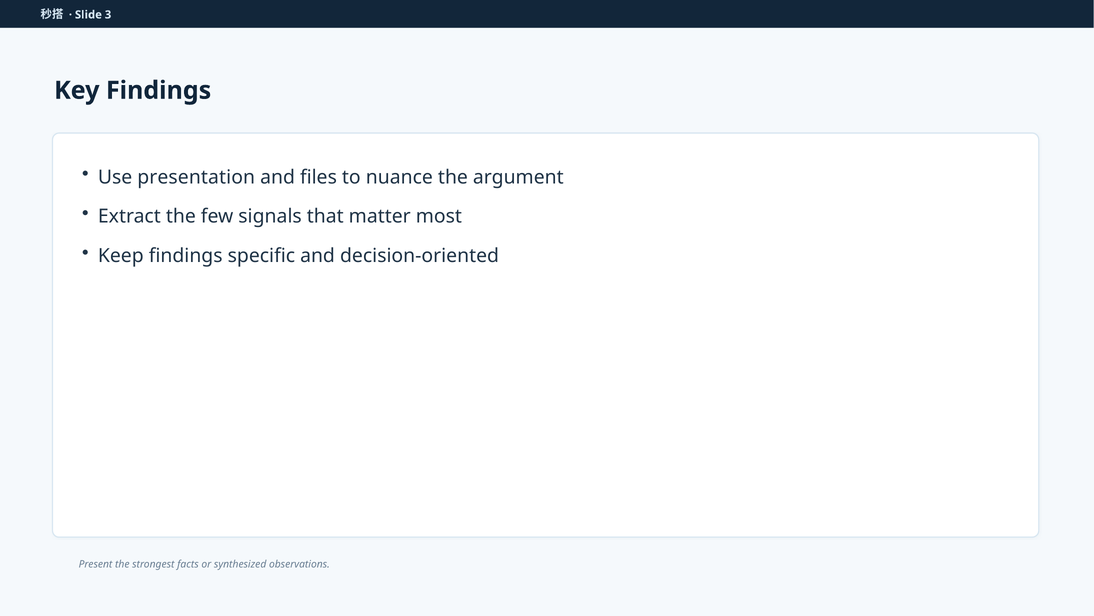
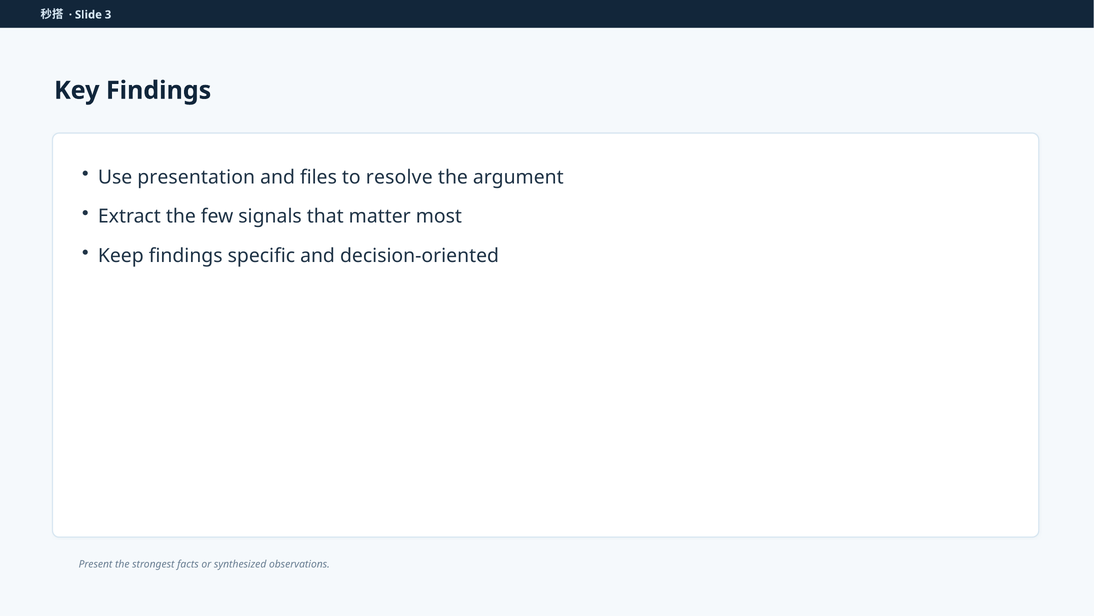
nuance: nuance -> resolve
